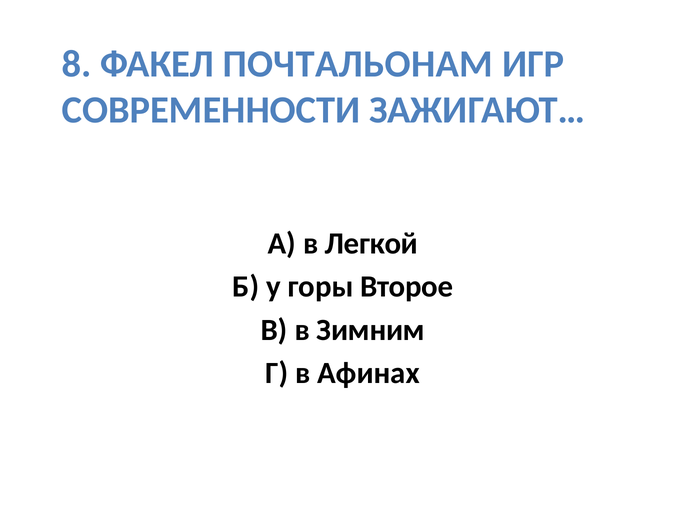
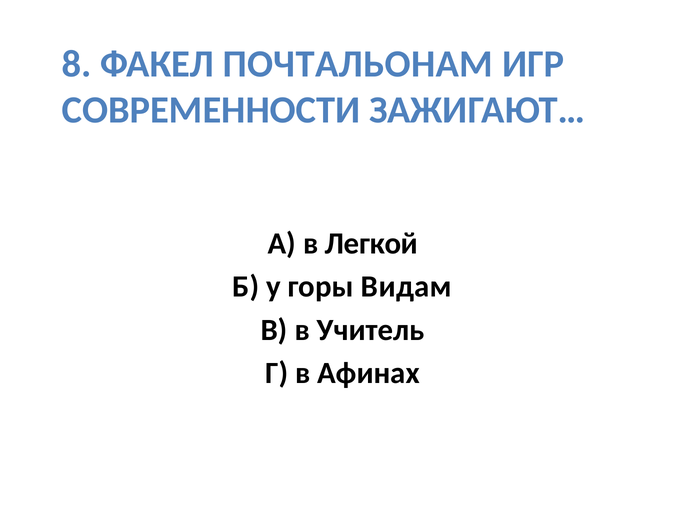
Второе: Второе -> Видам
Зимним: Зимним -> Учитель
